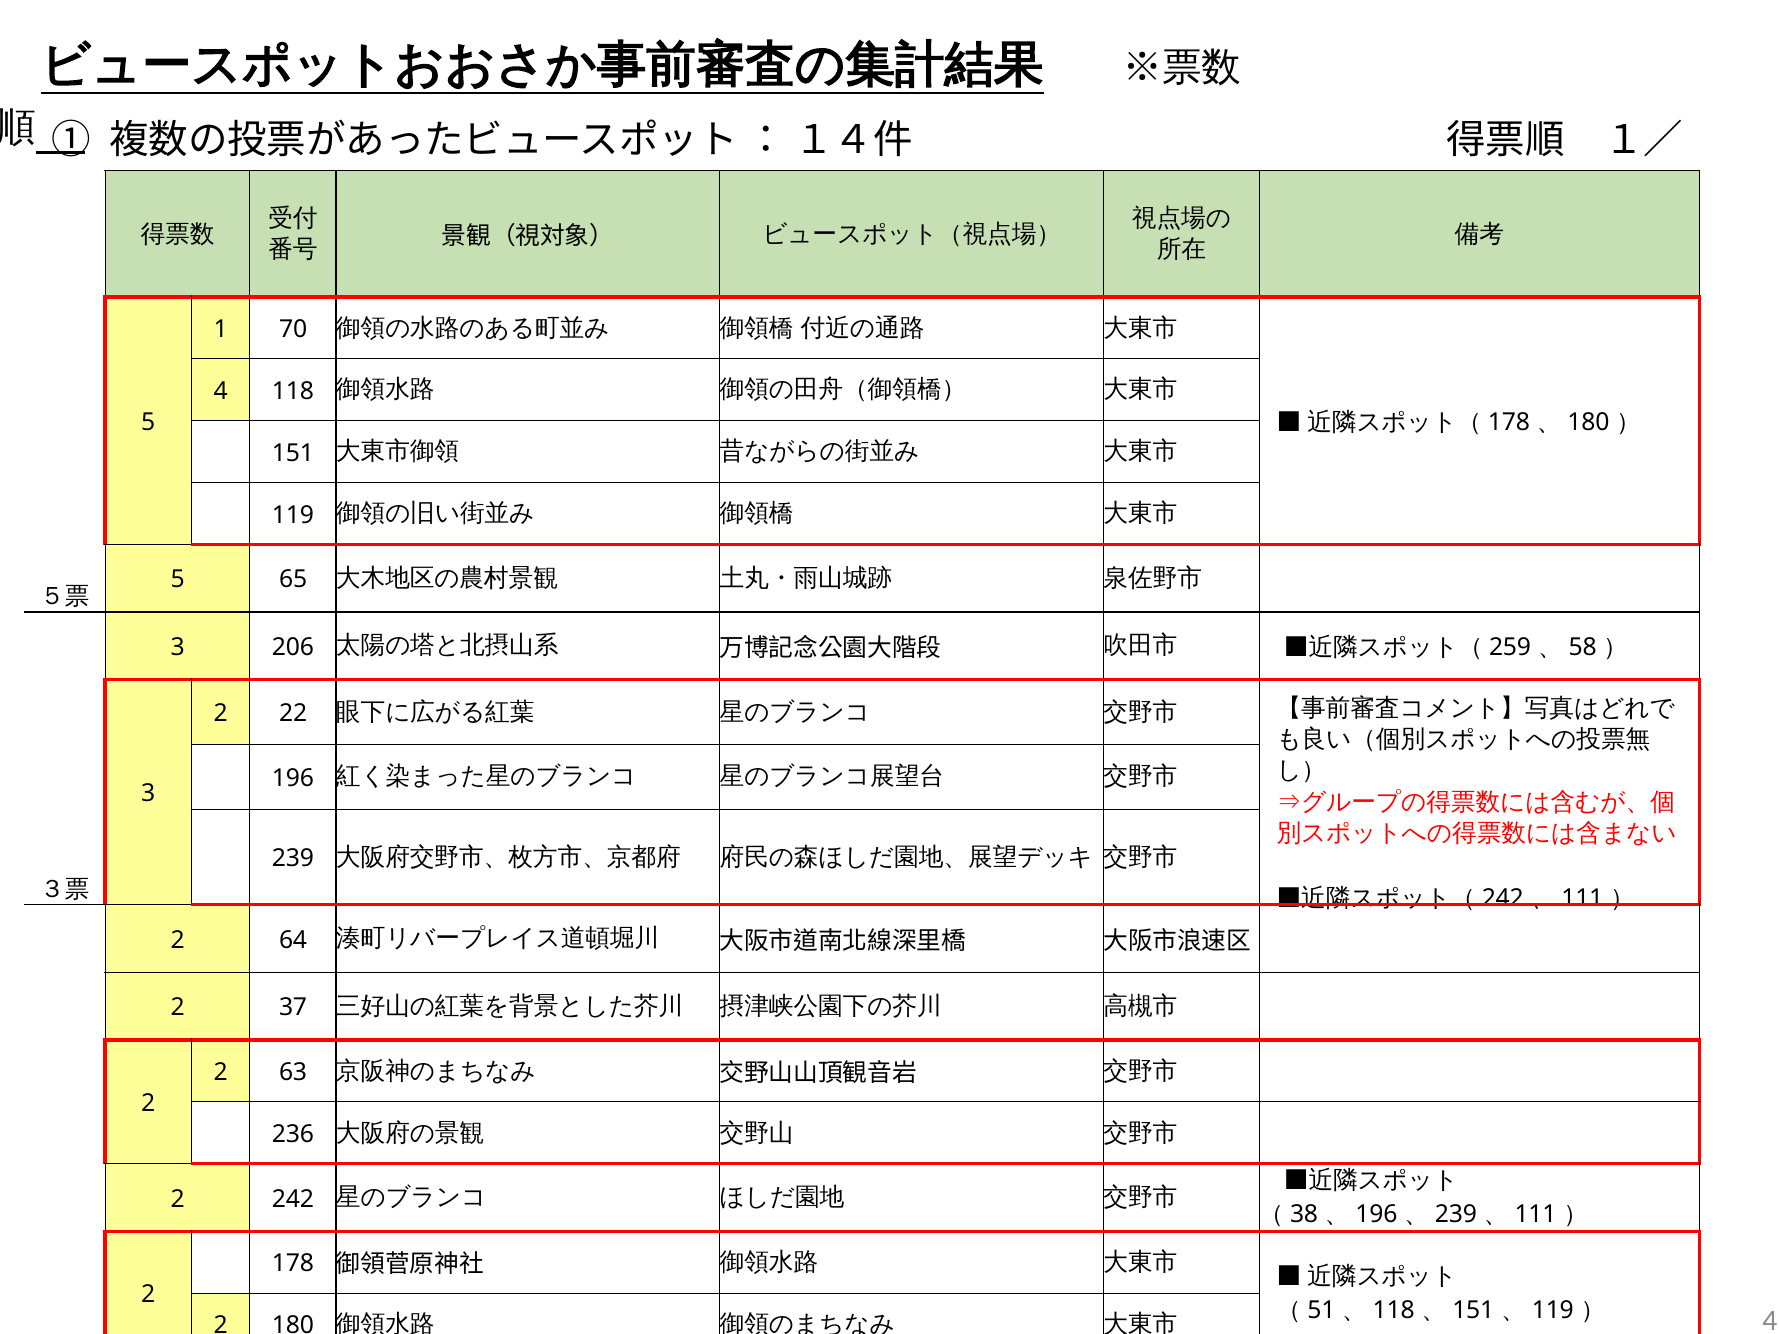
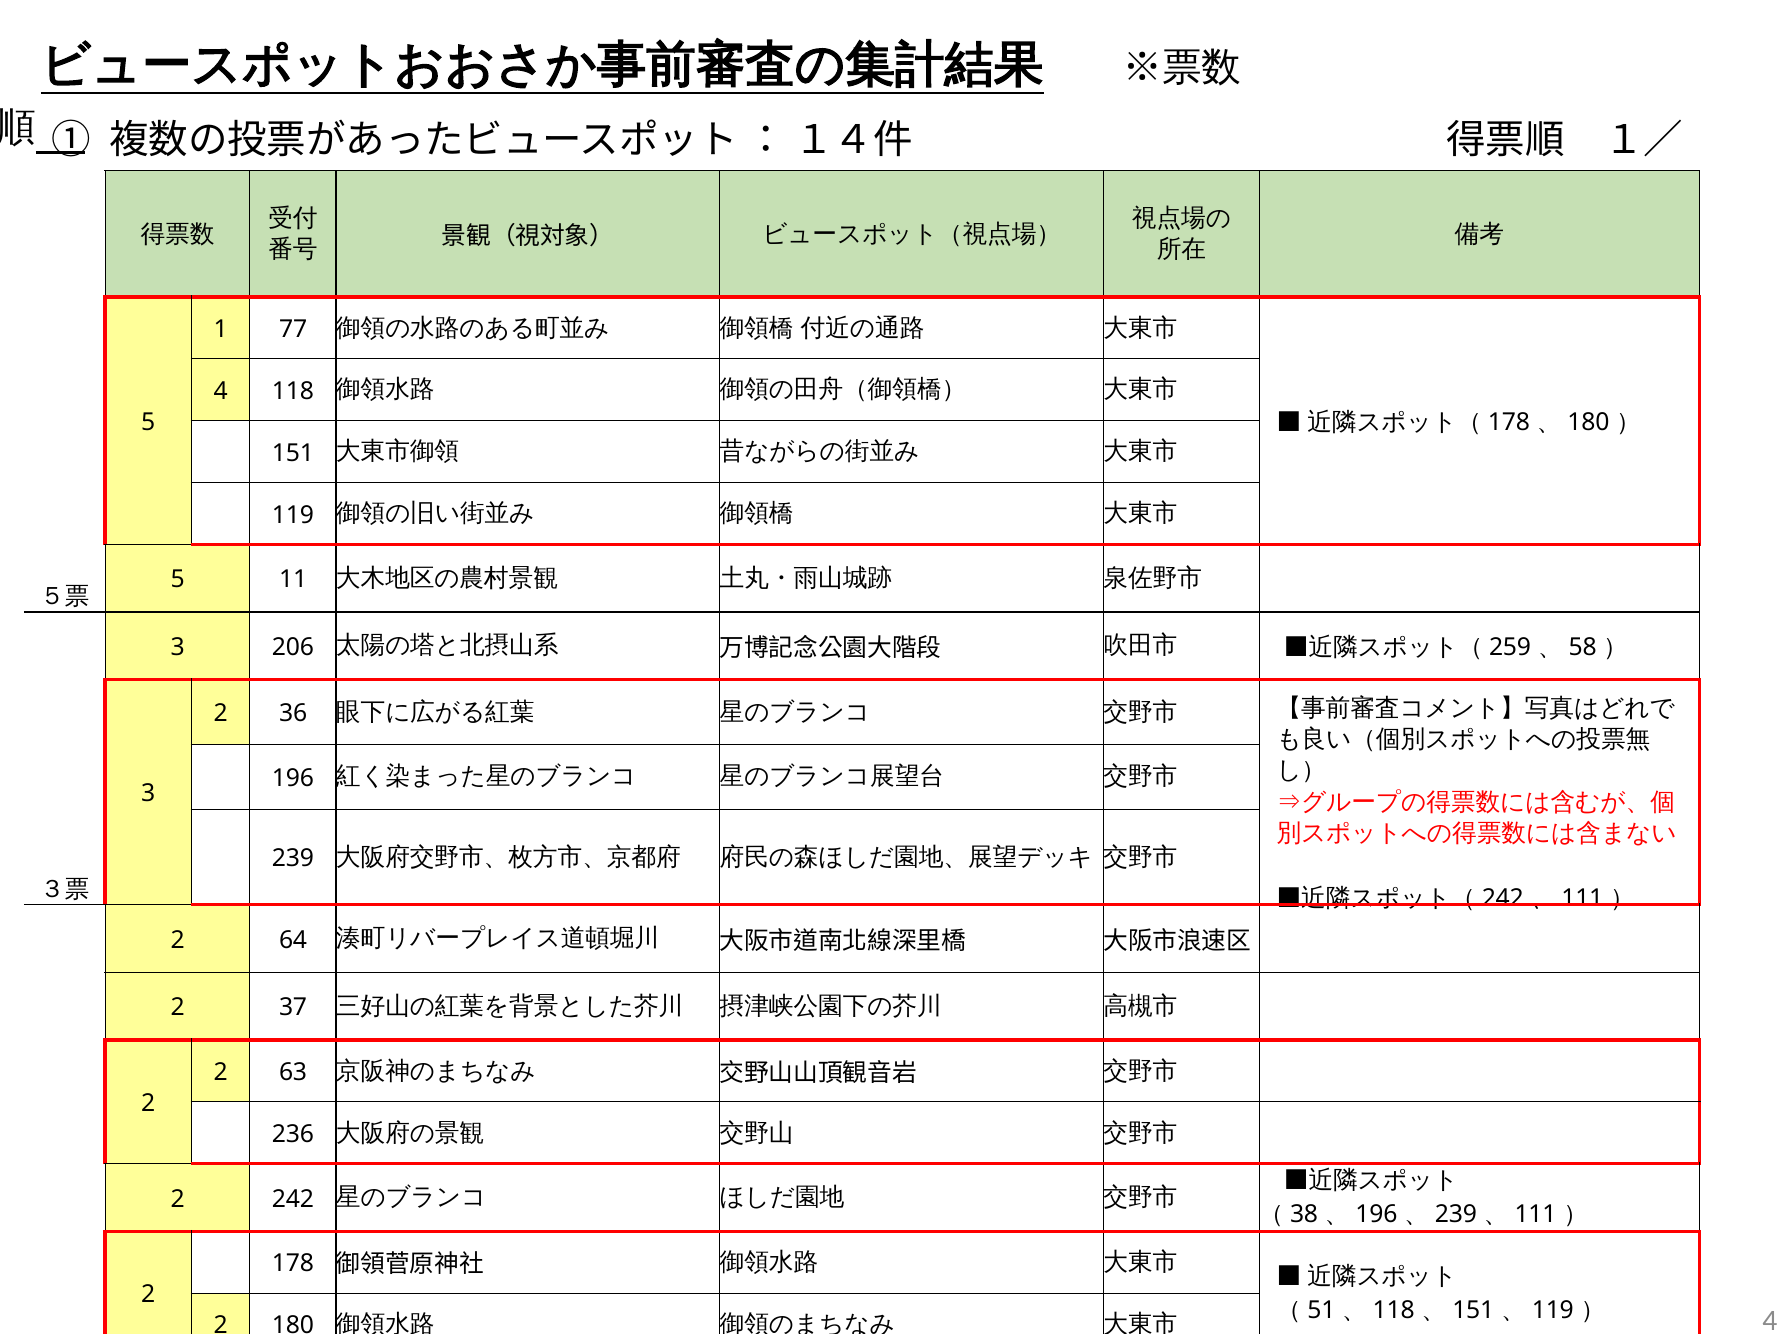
70: 70 -> 77
65: 65 -> 11
22: 22 -> 36
